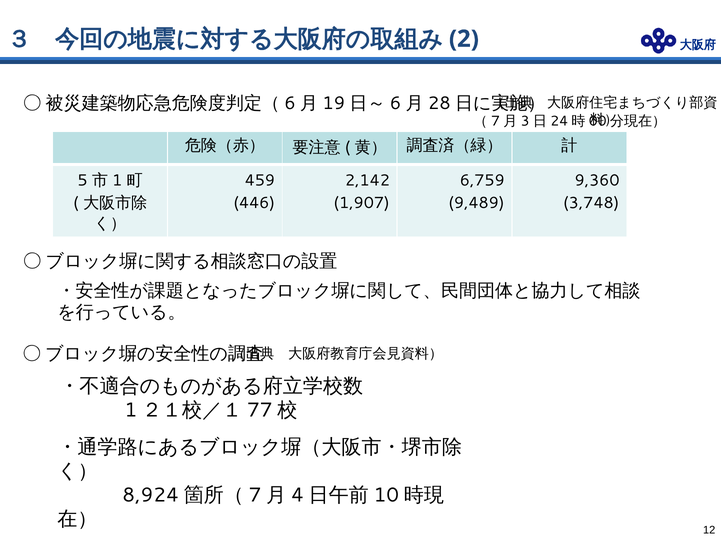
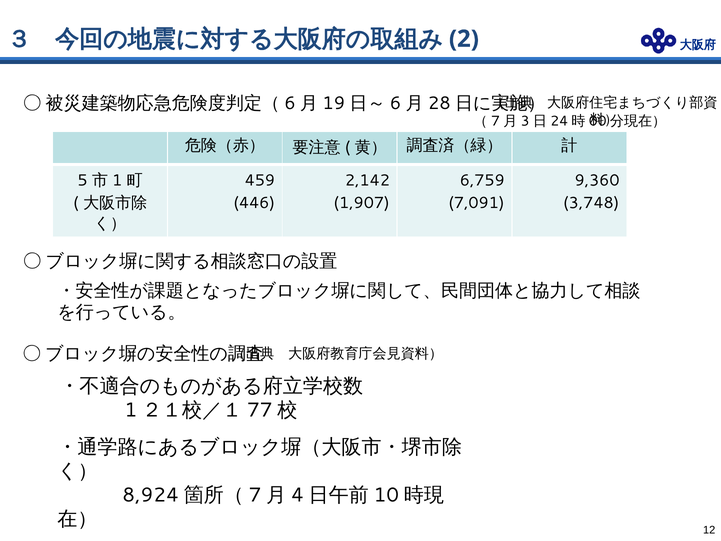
9,489: 9,489 -> 7,091
